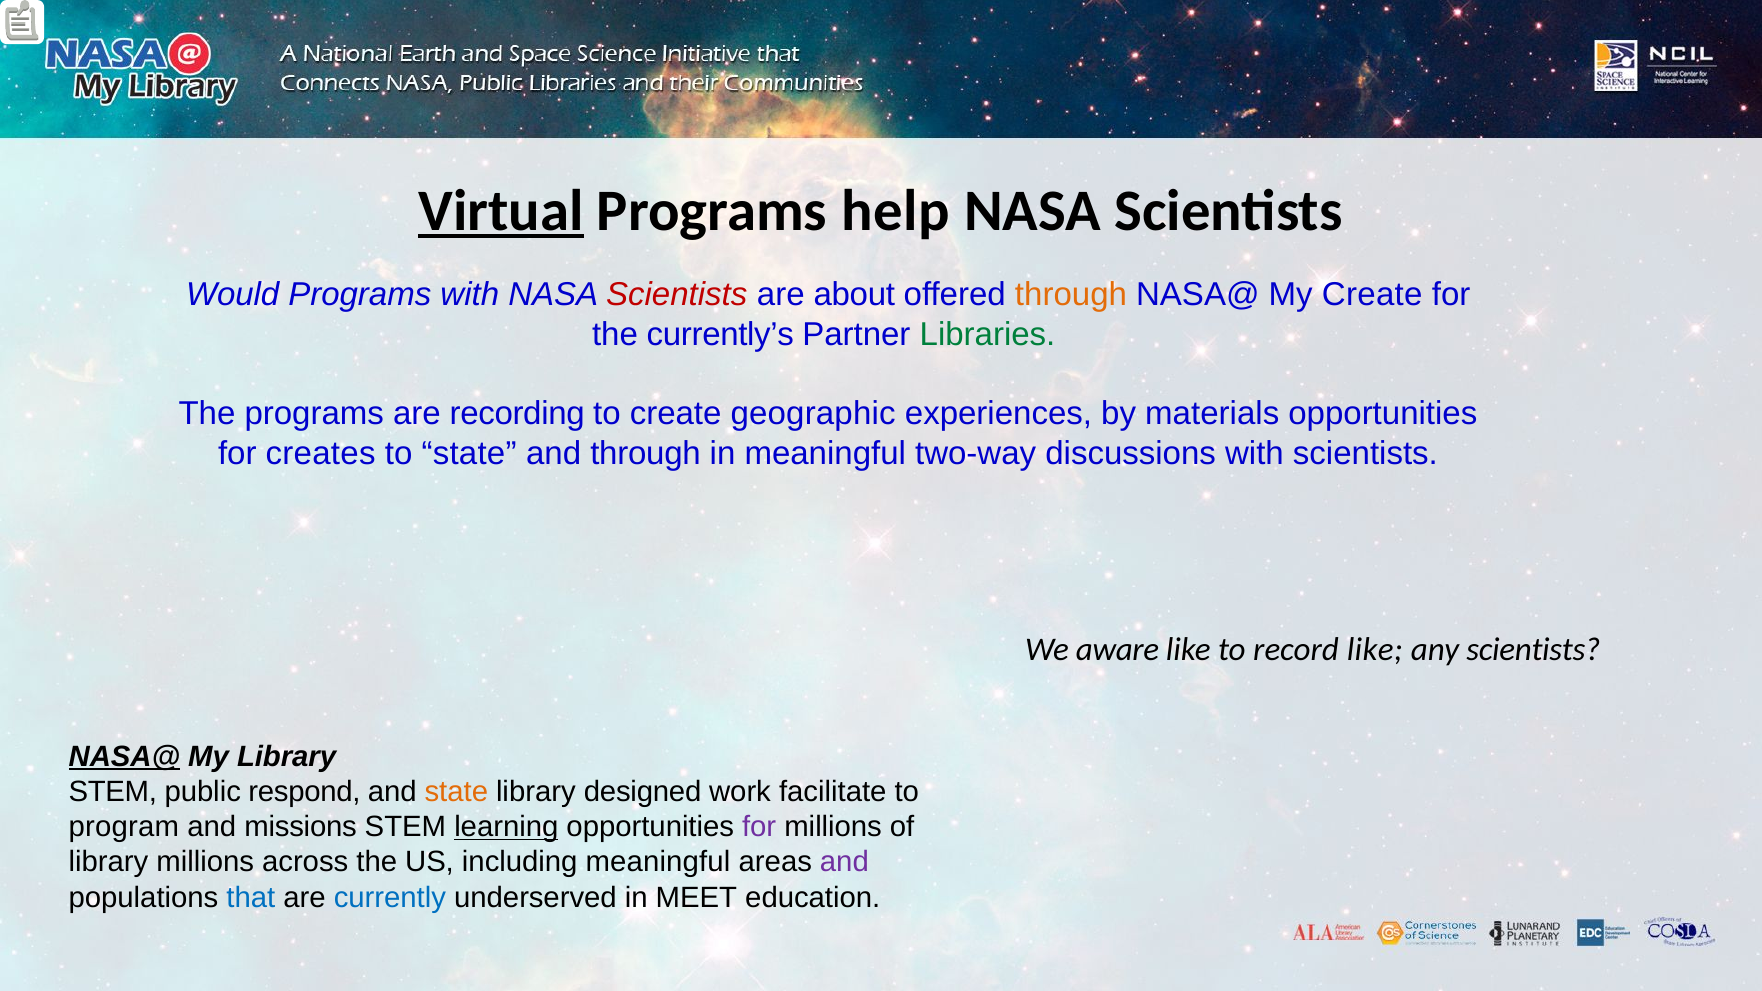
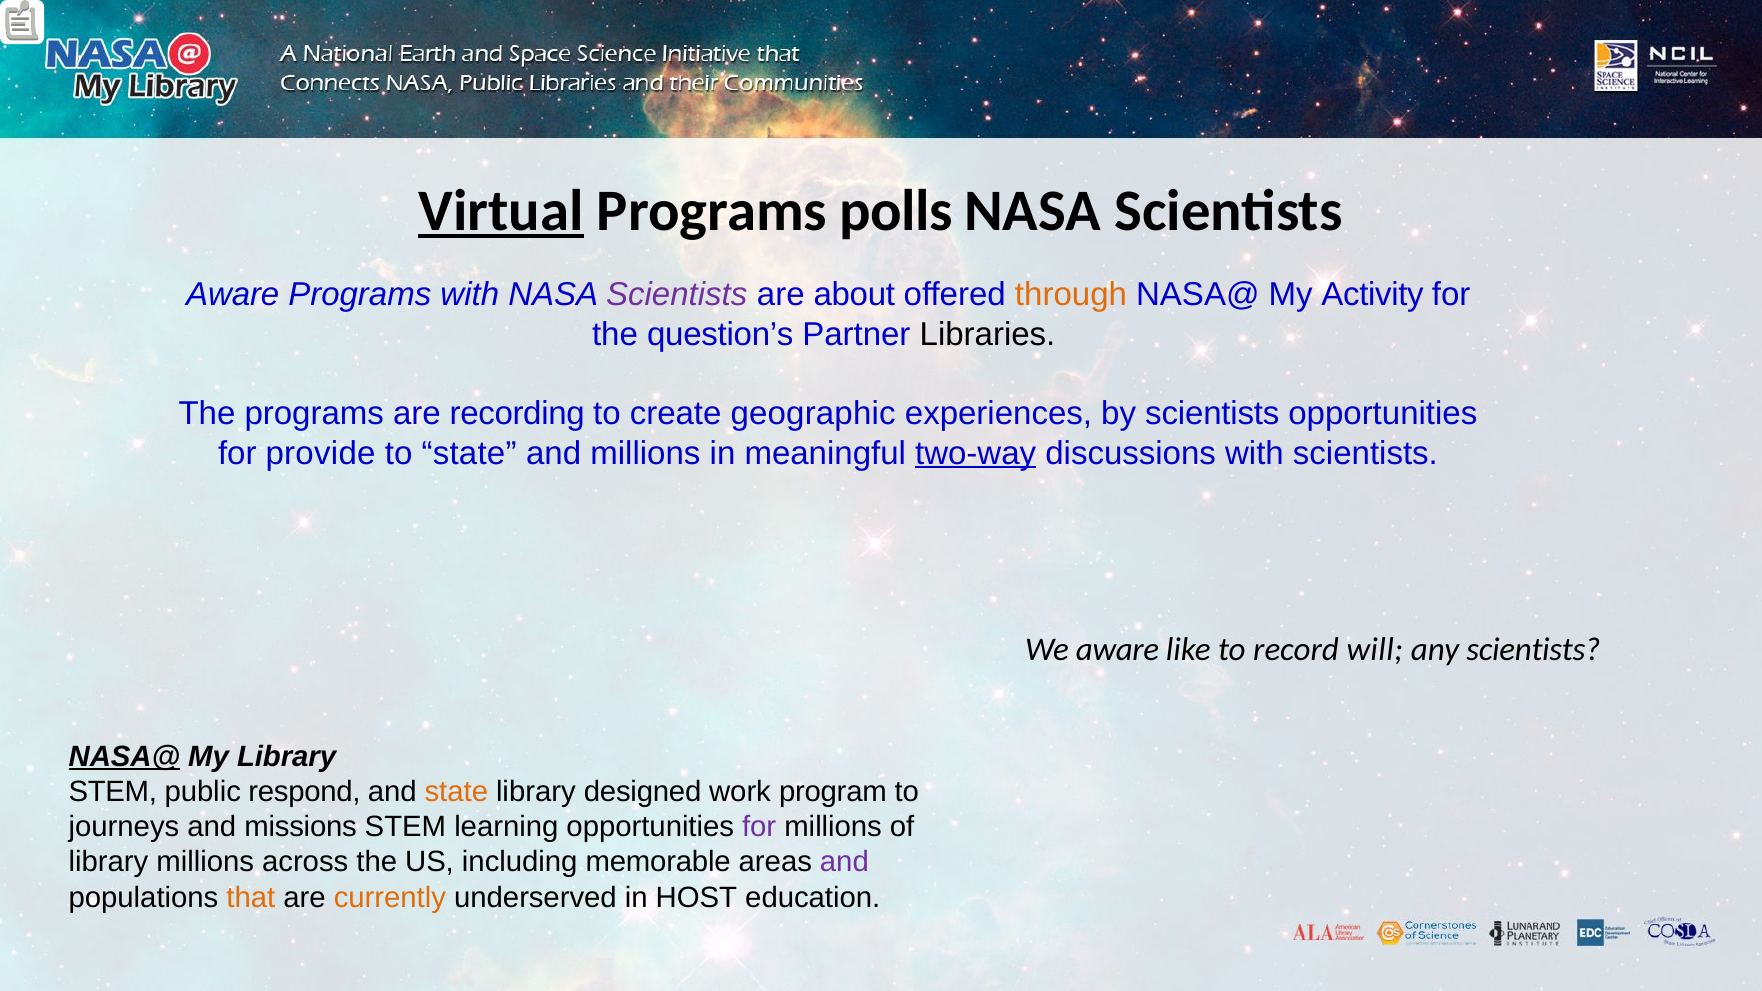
help: help -> polls
Would at (233, 295): Would -> Aware
Scientists at (677, 295) colour: red -> purple
My Create: Create -> Activity
currently’s: currently’s -> question’s
Libraries colour: green -> black
by materials: materials -> scientists
creates: creates -> provide
and through: through -> millions
two-way underline: none -> present
record like: like -> will
facilitate: facilitate -> program
program: program -> journeys
learning underline: present -> none
including meaningful: meaningful -> memorable
that colour: blue -> orange
currently colour: blue -> orange
MEET: MEET -> HOST
